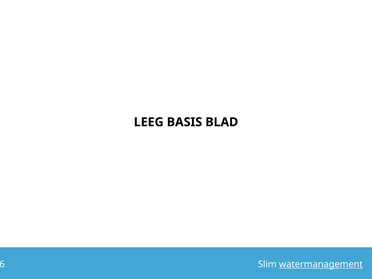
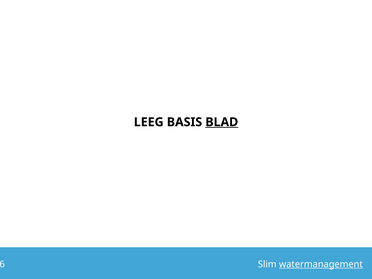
BLAD underline: none -> present
